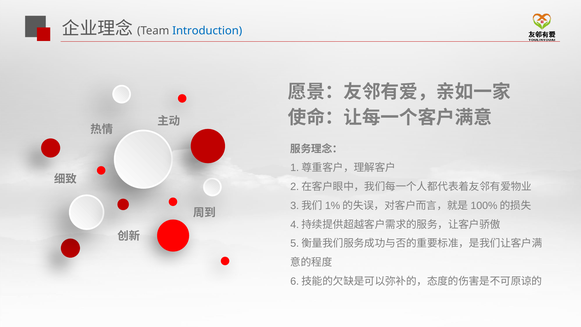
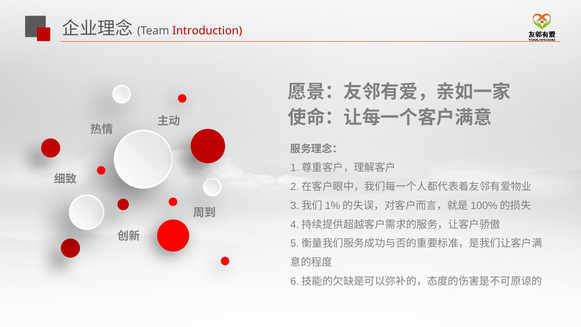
Introduction colour: blue -> red
